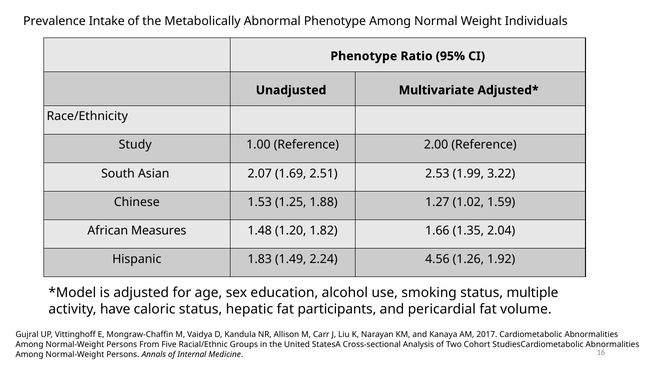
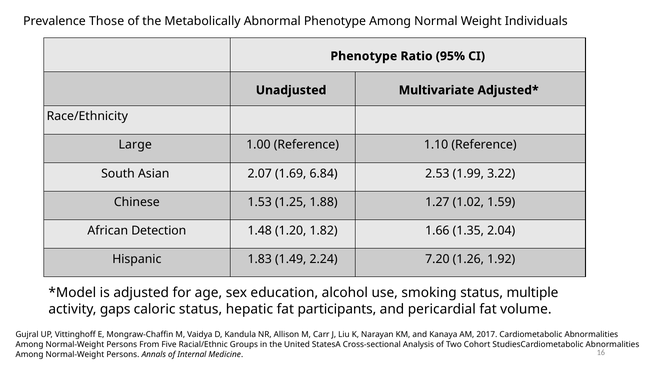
Intake: Intake -> Those
Study: Study -> Large
2.00: 2.00 -> 1.10
2.51: 2.51 -> 6.84
Measures: Measures -> Detection
4.56: 4.56 -> 7.20
have: have -> gaps
